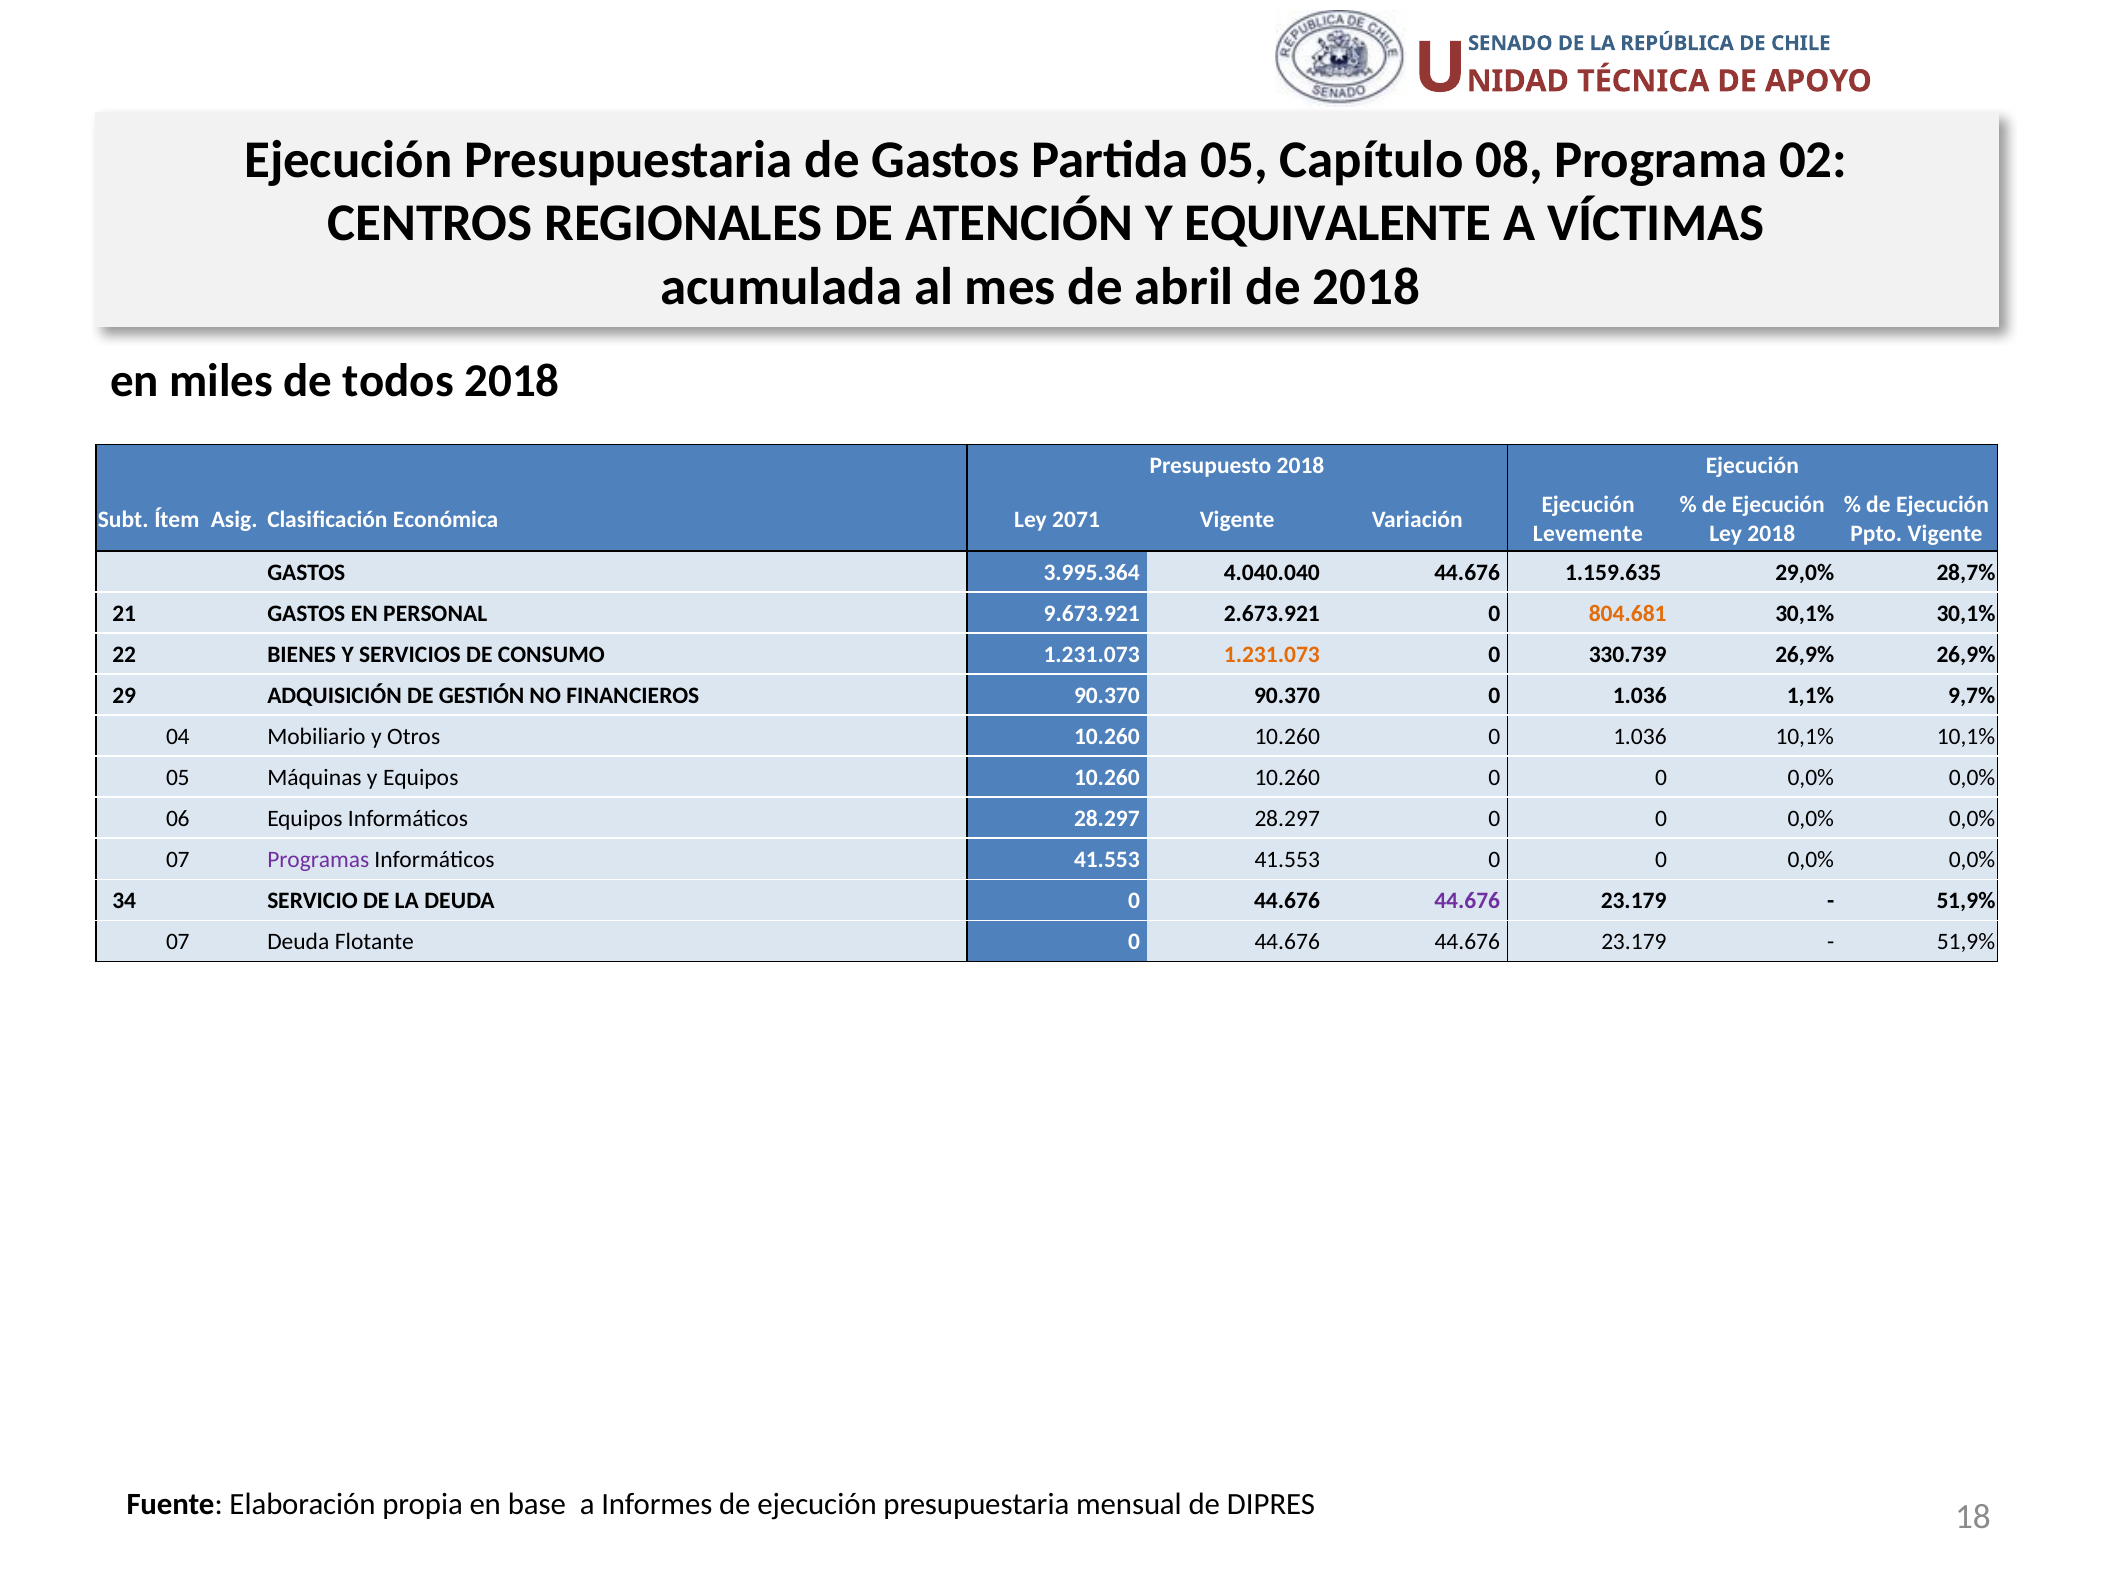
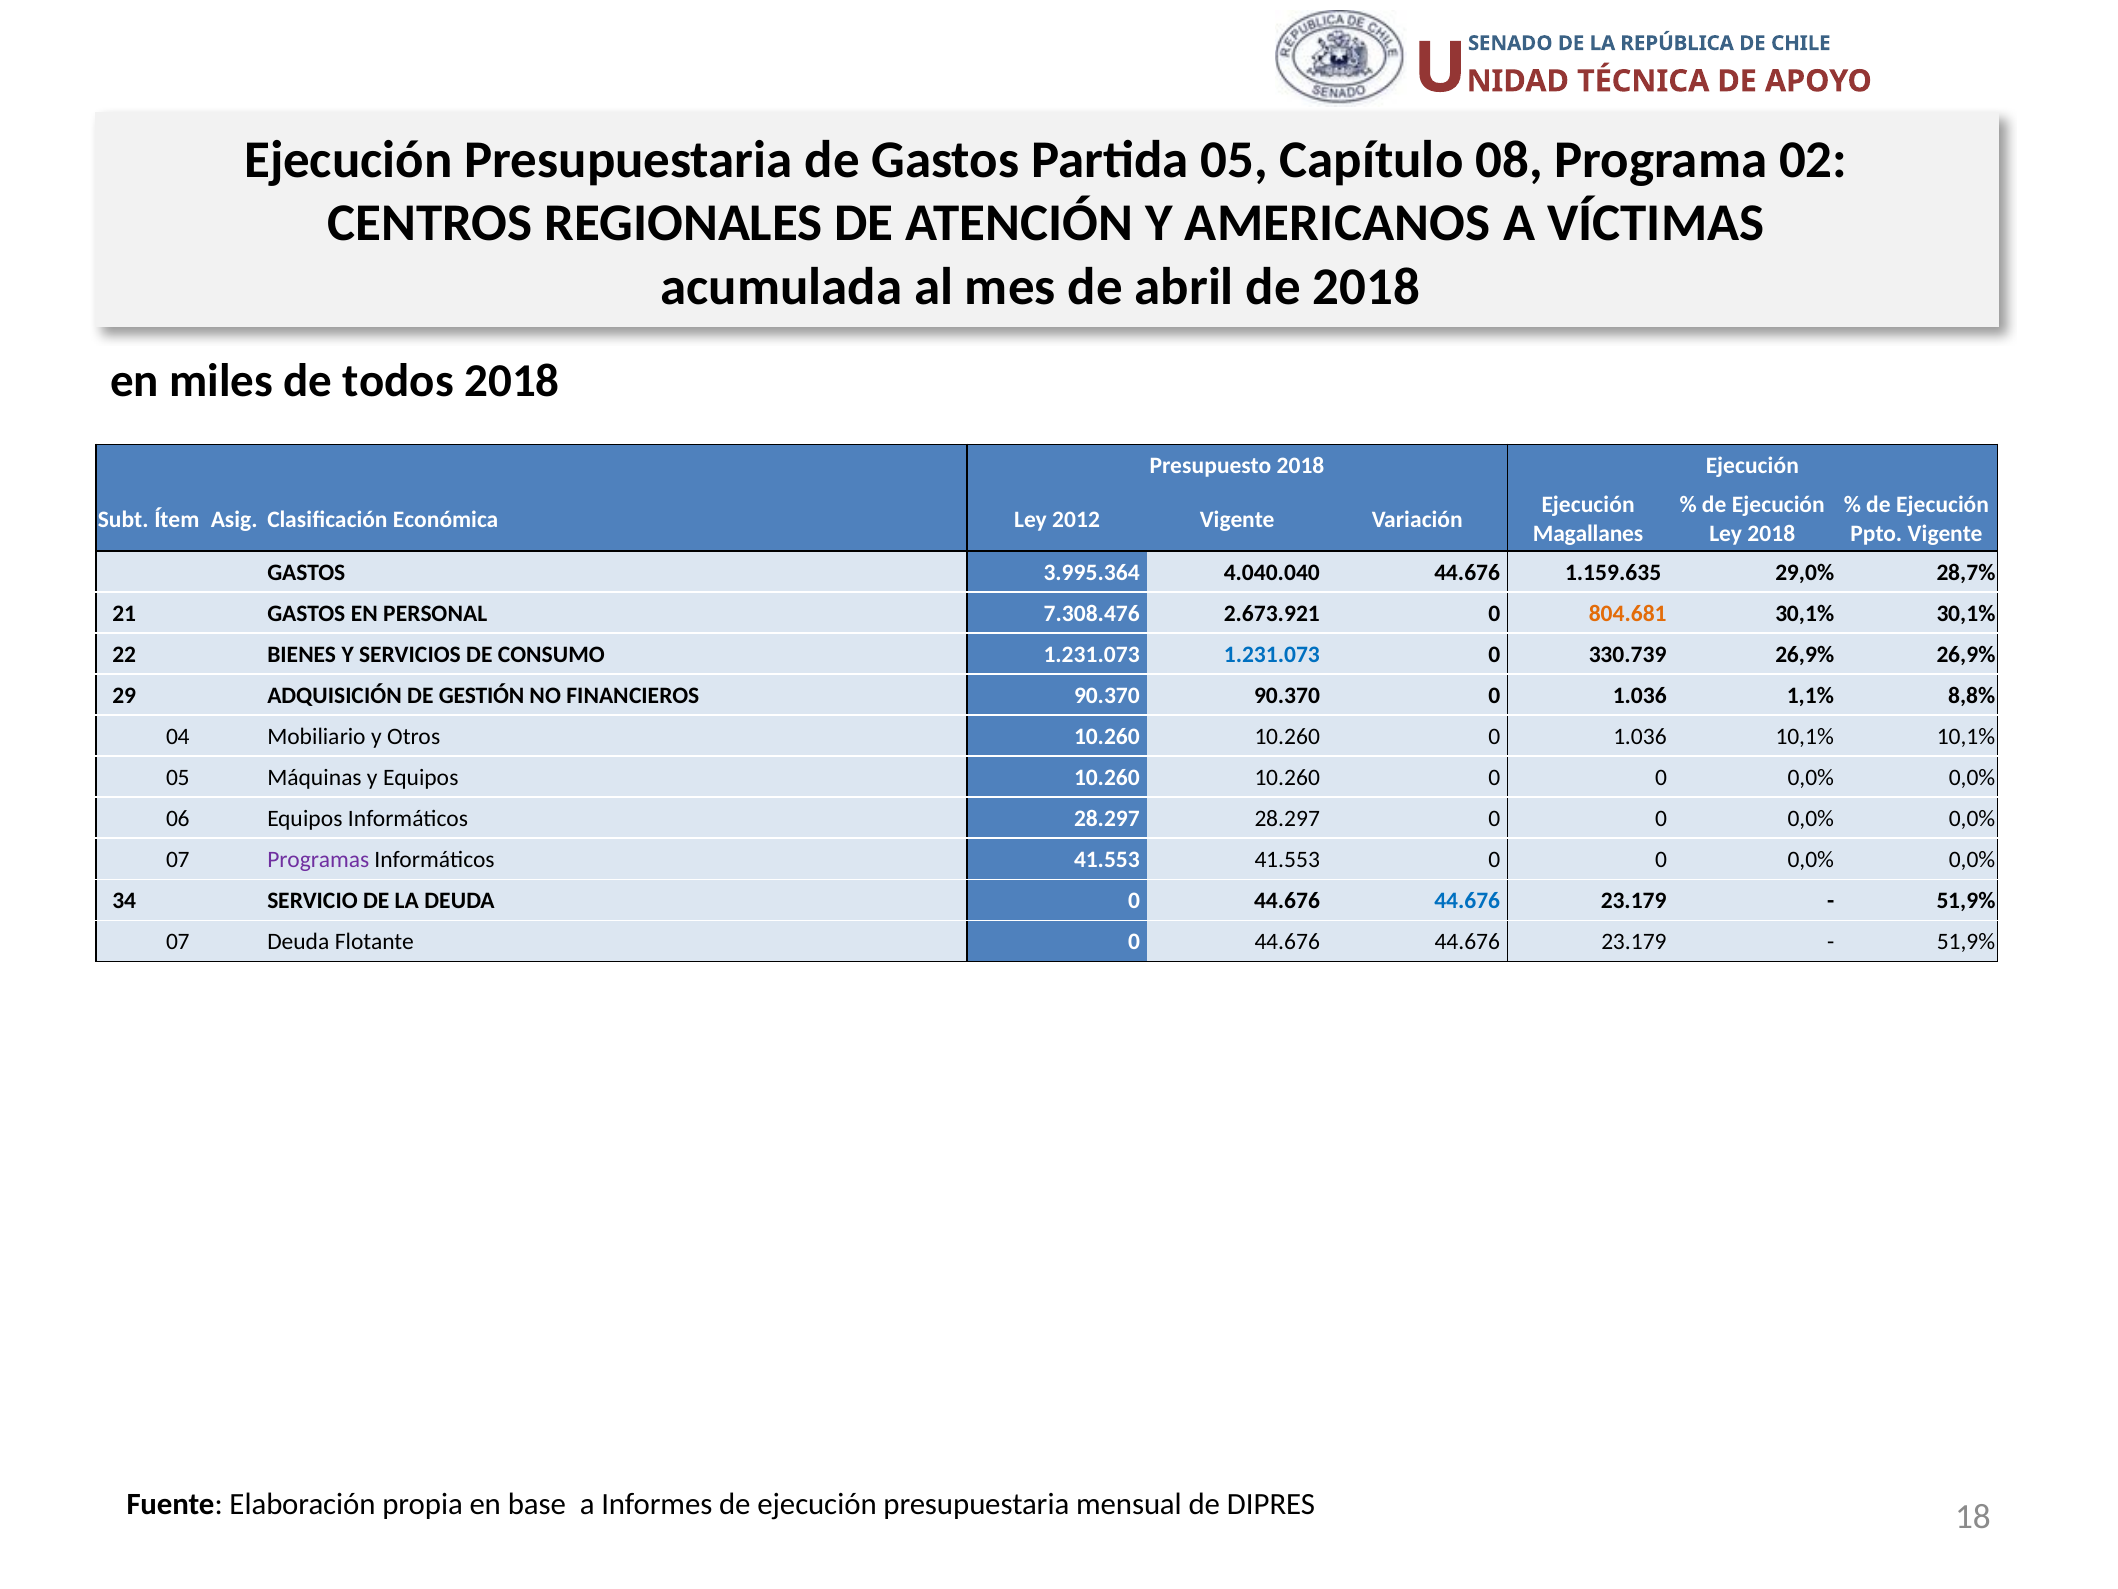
EQUIVALENTE: EQUIVALENTE -> AMERICANOS
2071: 2071 -> 2012
Levemente: Levemente -> Magallanes
9.673.921: 9.673.921 -> 7.308.476
1.231.073 at (1272, 655) colour: orange -> blue
9,7%: 9,7% -> 8,8%
44.676 at (1467, 901) colour: purple -> blue
